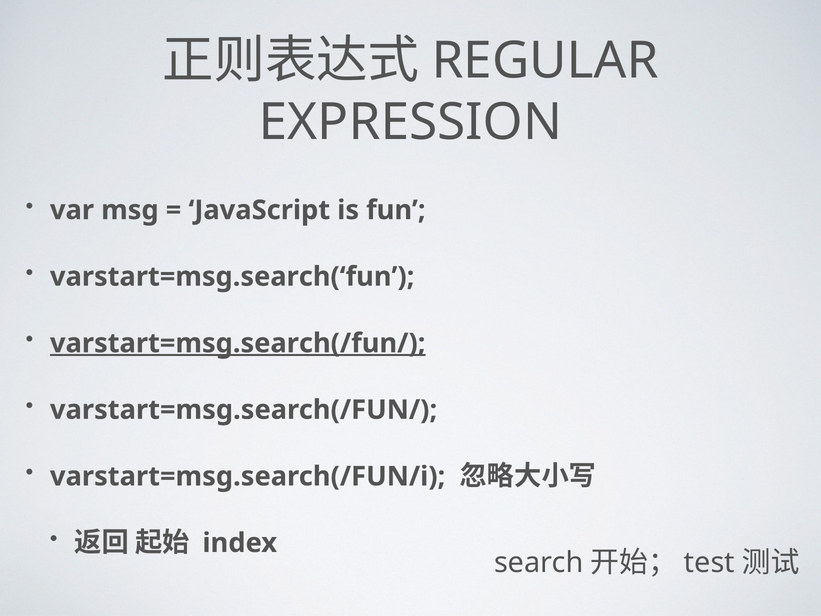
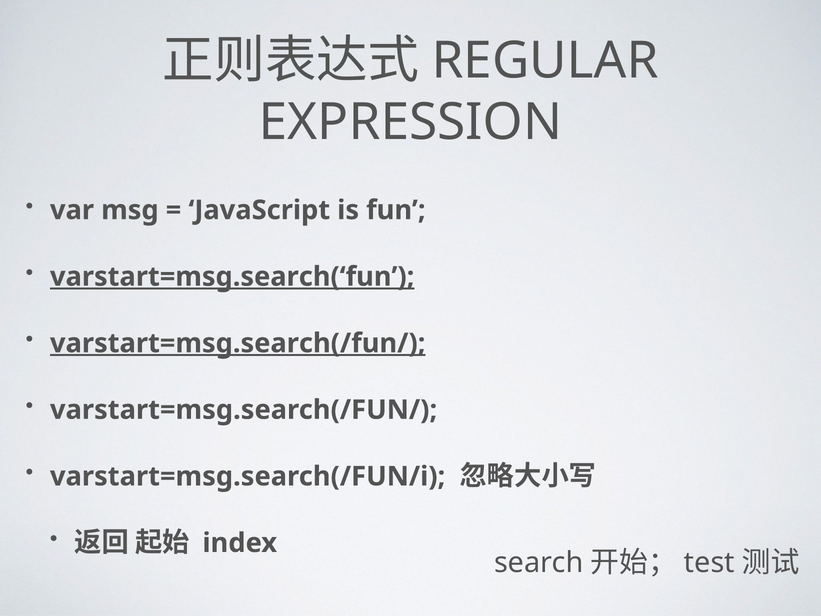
varstart=msg.search(‘fun underline: none -> present
